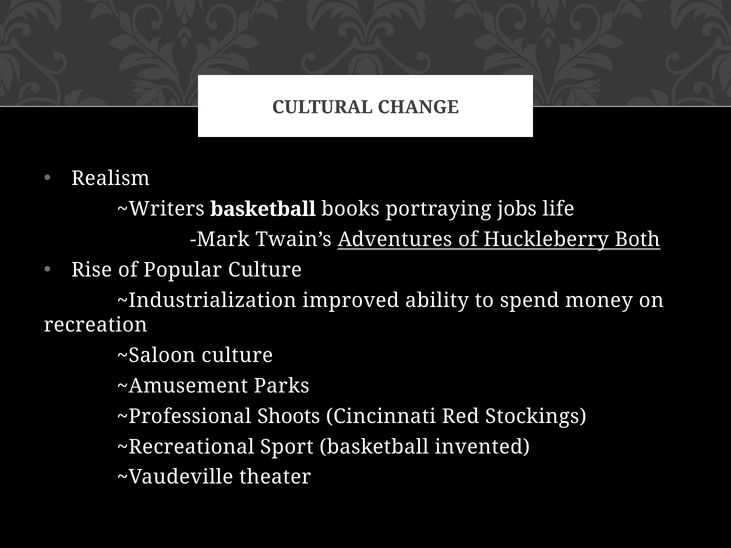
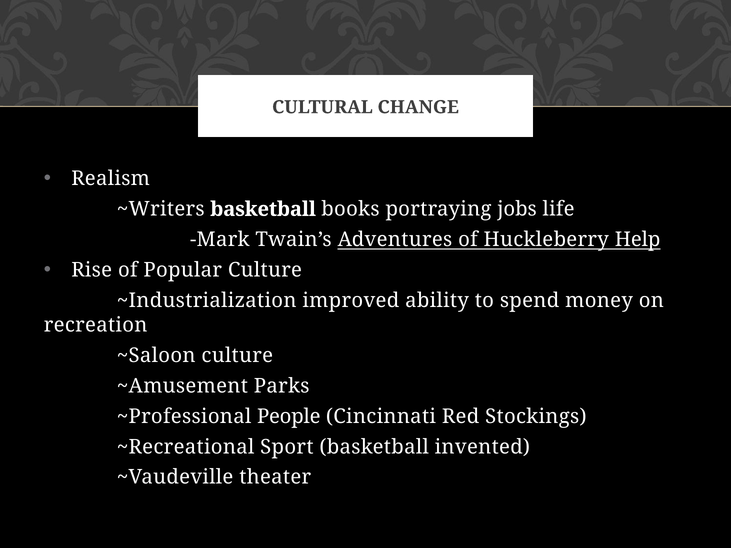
Both: Both -> Help
Shoots: Shoots -> People
